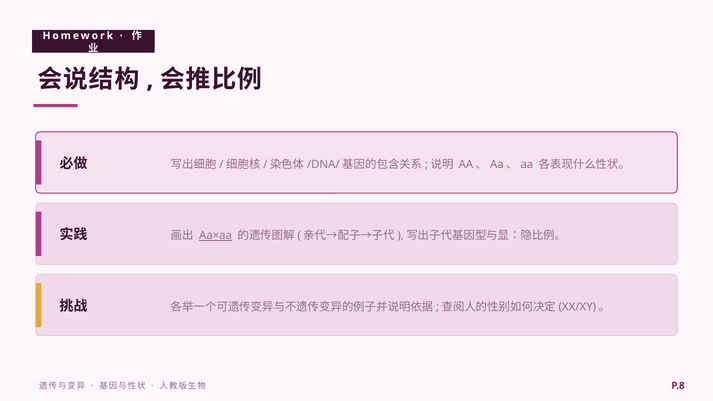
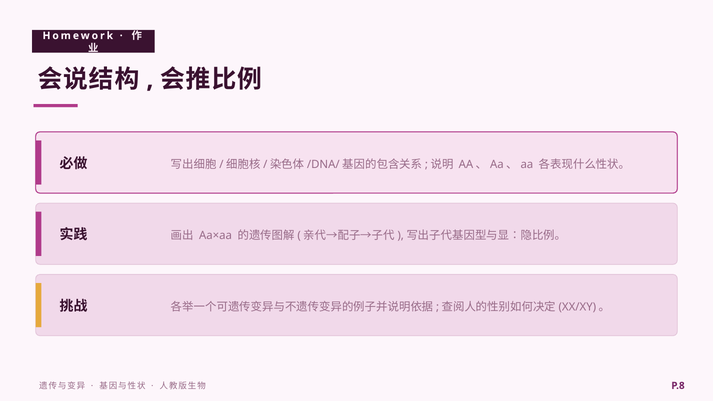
Aa×aa underline: present -> none
